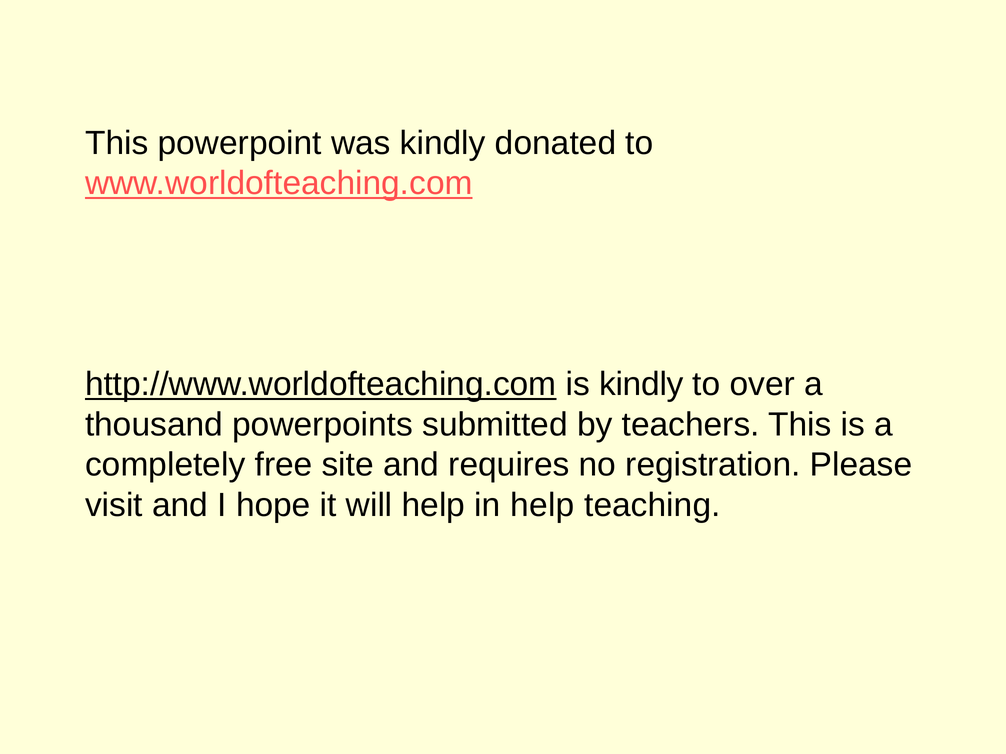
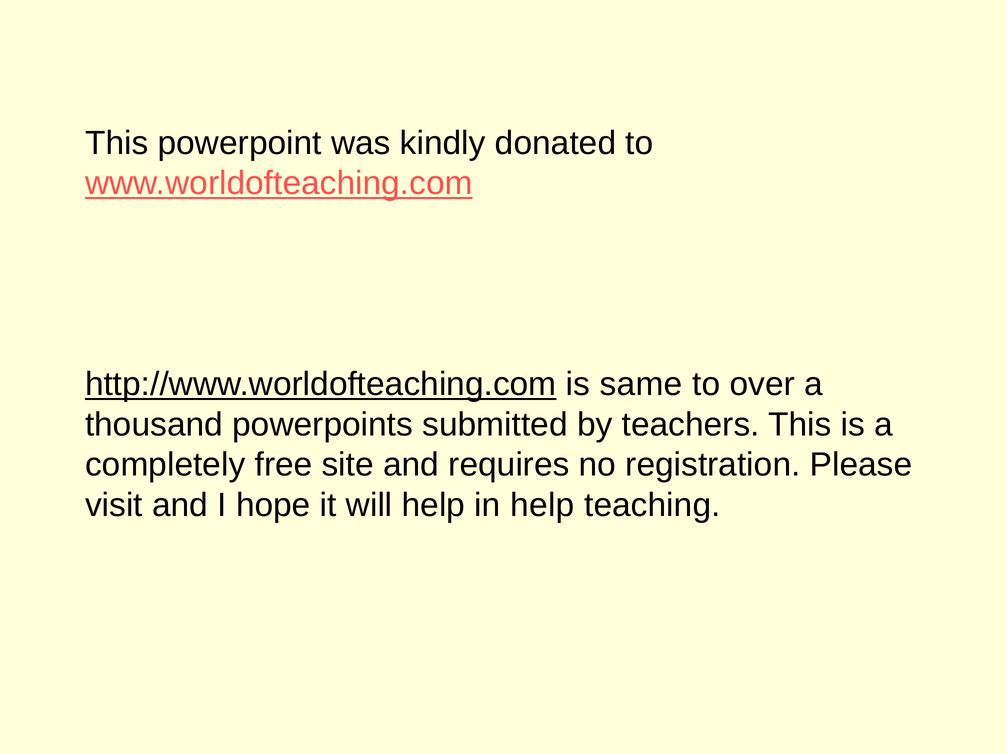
is kindly: kindly -> same
